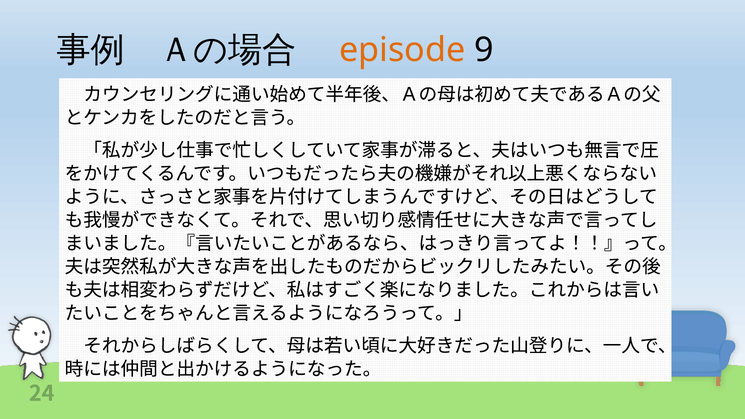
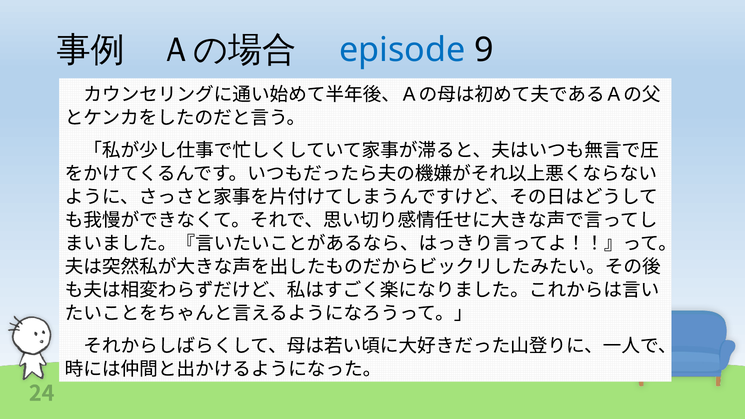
episode colour: orange -> blue
